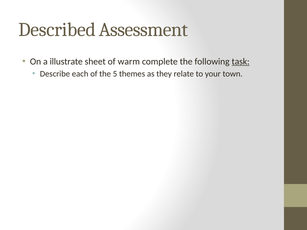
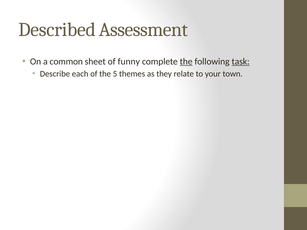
illustrate: illustrate -> common
warm: warm -> funny
the at (186, 62) underline: none -> present
